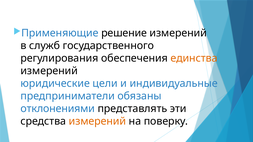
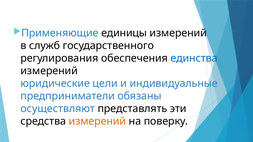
решение: решение -> единицы
единства colour: orange -> blue
отклонениями: отклонениями -> осуществляют
